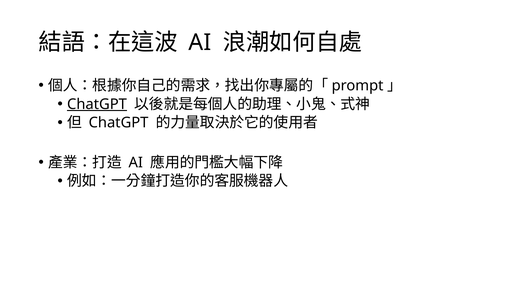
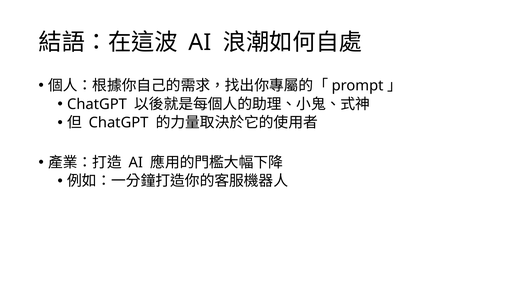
ChatGPT at (97, 104) underline: present -> none
